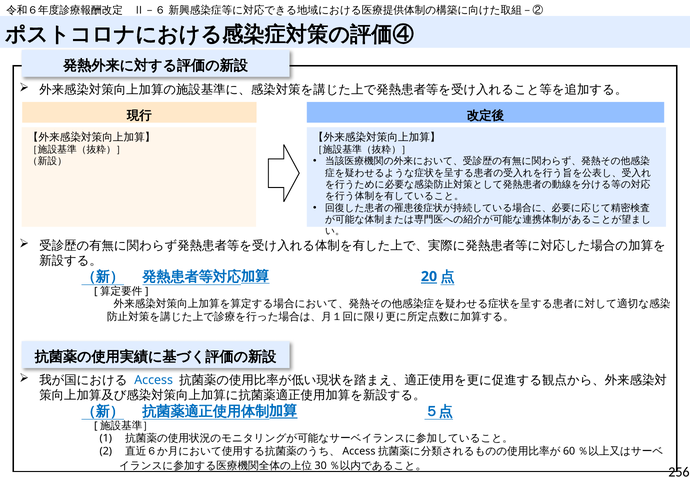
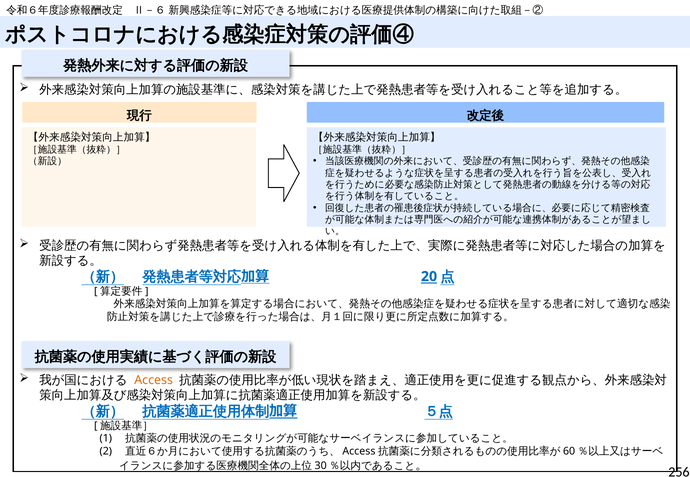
Access colour: blue -> orange
